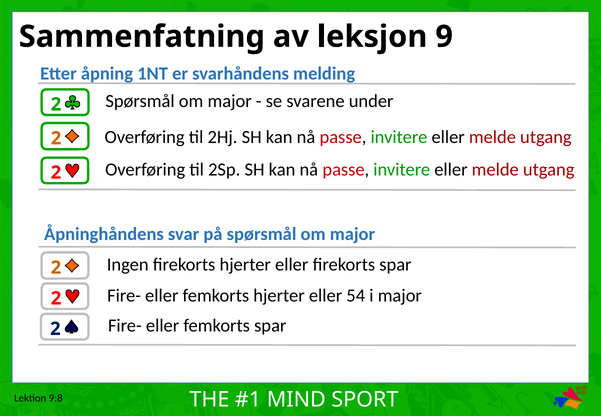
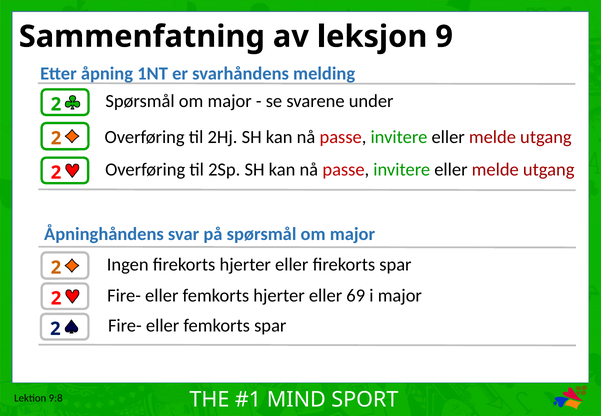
54: 54 -> 69
